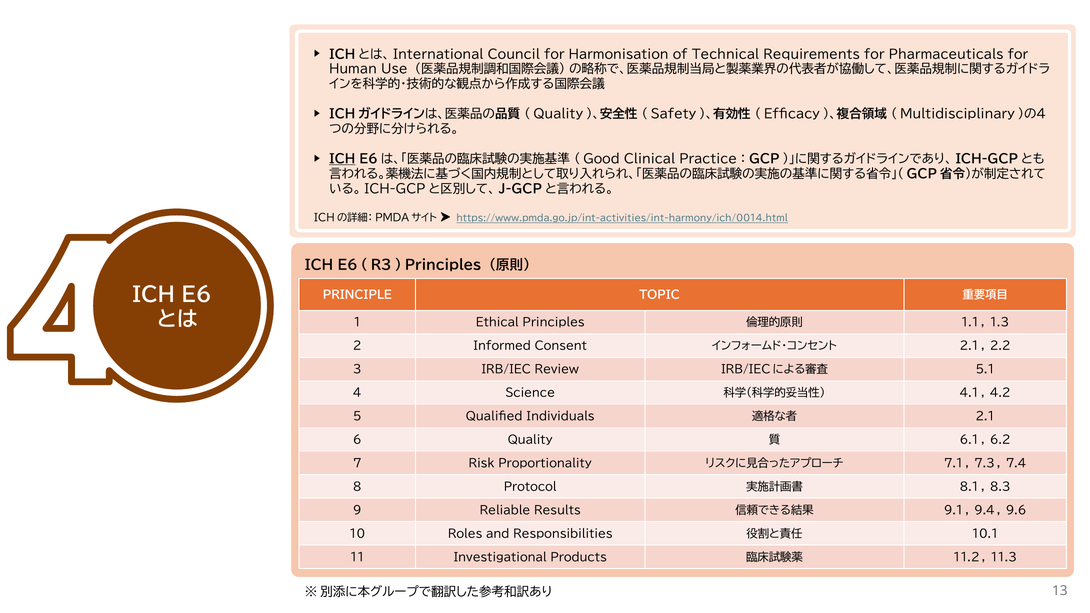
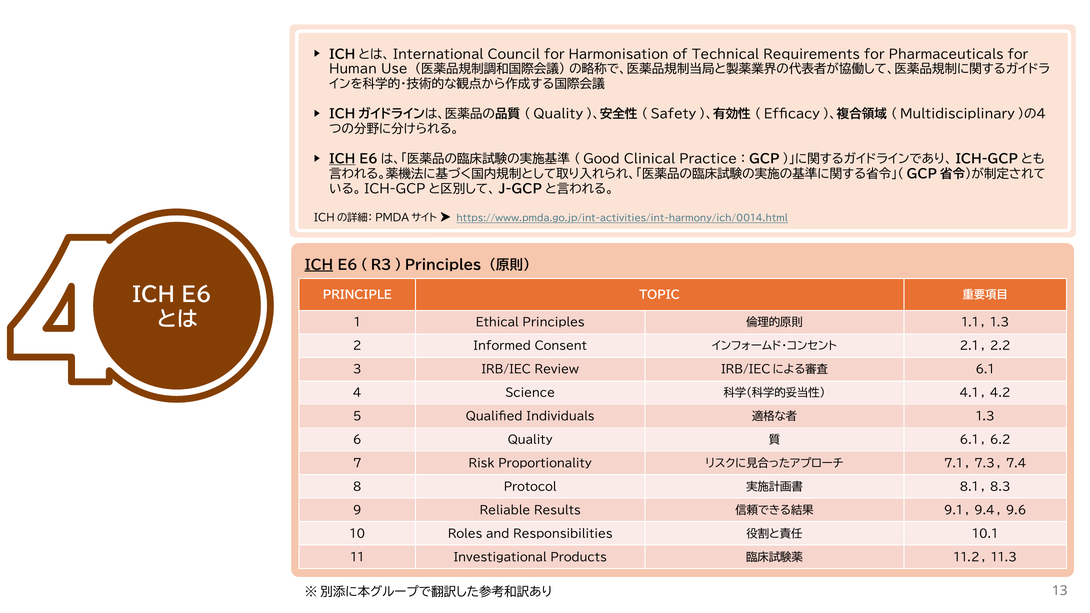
ICH at (319, 265) underline: none -> present
5.1: 5.1 -> 6.1
2.1: 2.1 -> 1.3
